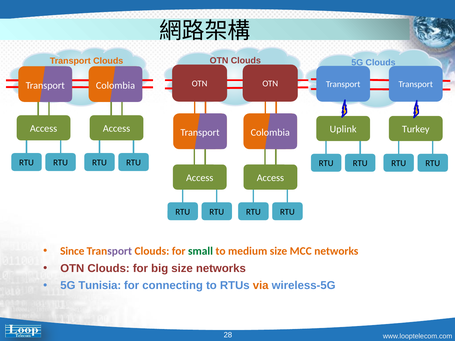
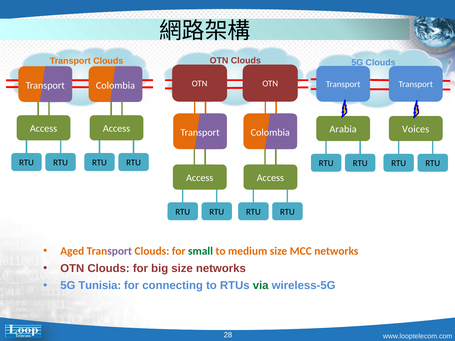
Uplink: Uplink -> Arabia
Turkey: Turkey -> Voices
Since: Since -> Aged
via colour: orange -> green
